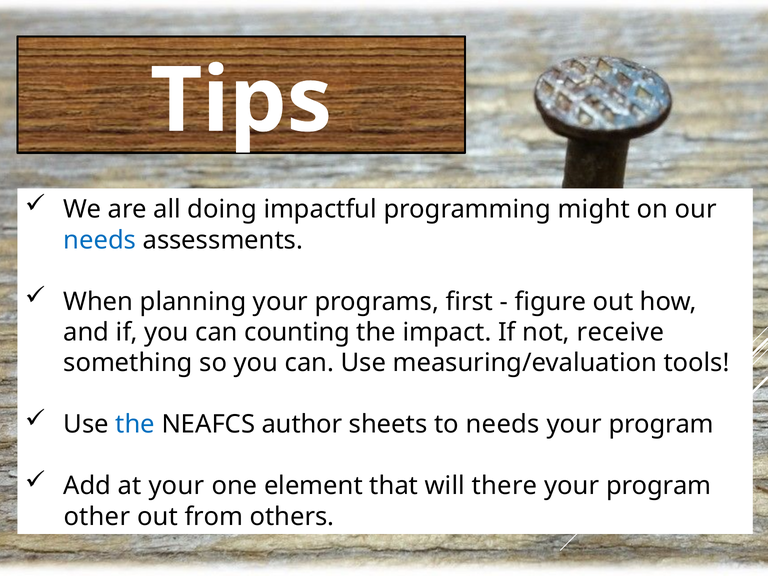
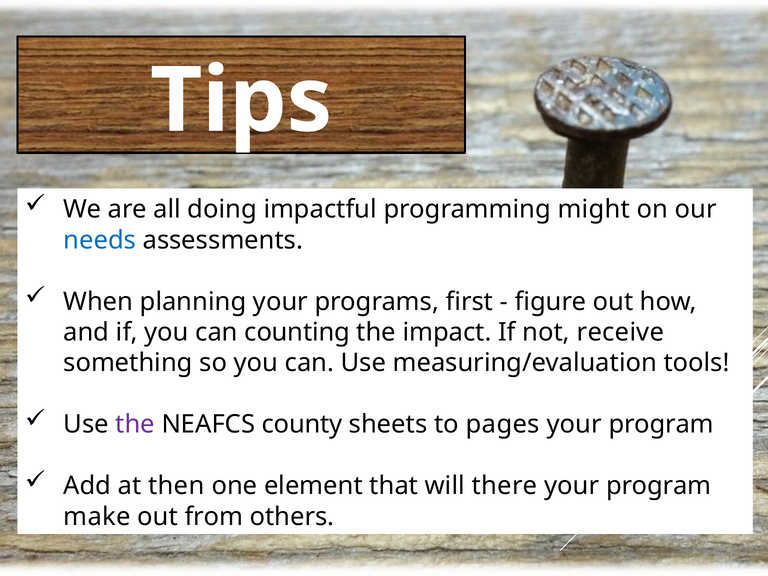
the at (135, 424) colour: blue -> purple
author: author -> county
to needs: needs -> pages
at your: your -> then
other: other -> make
